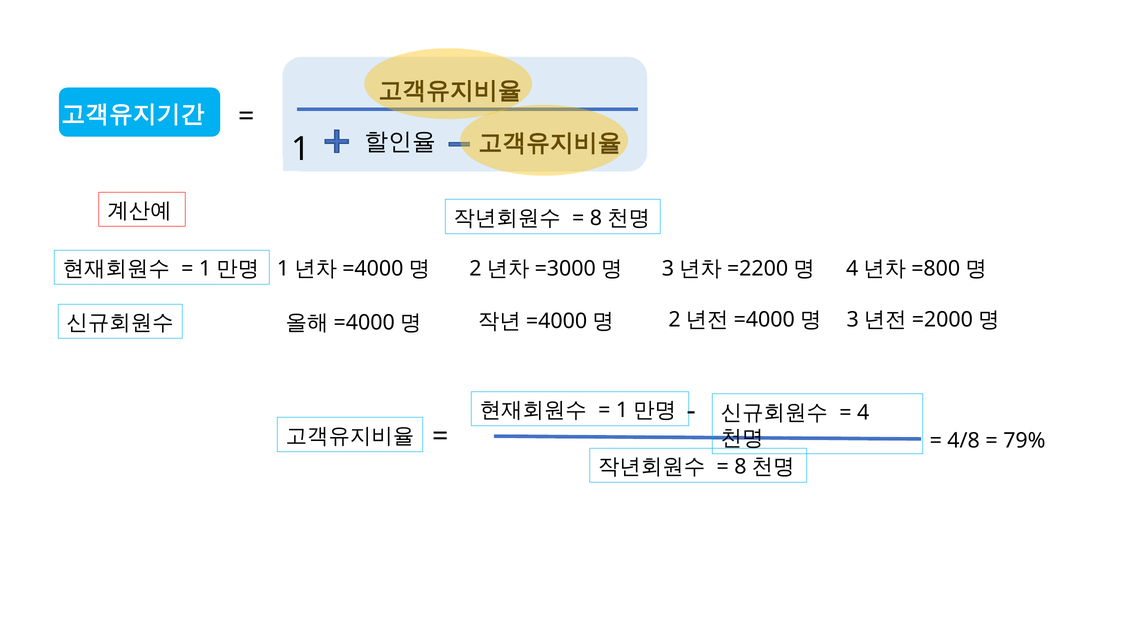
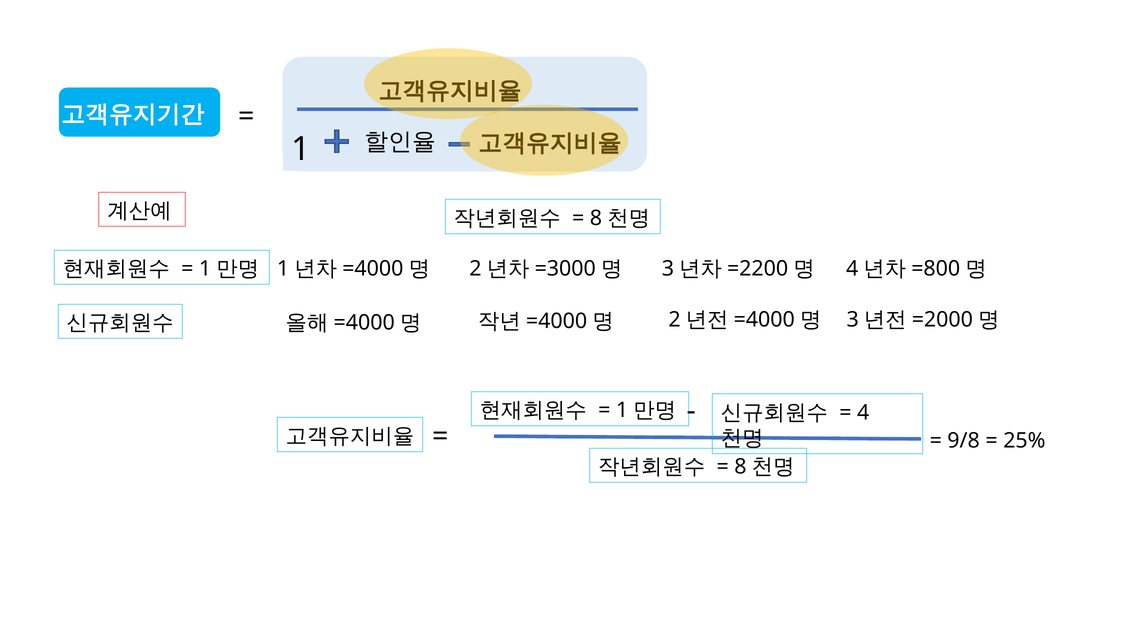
4/8: 4/8 -> 9/8
79%: 79% -> 25%
